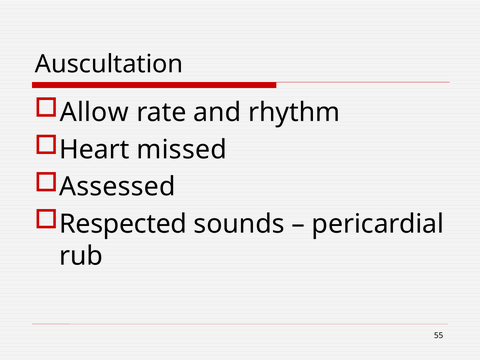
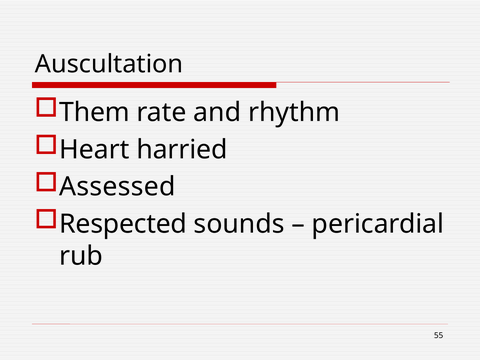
Allow: Allow -> Them
missed: missed -> harried
